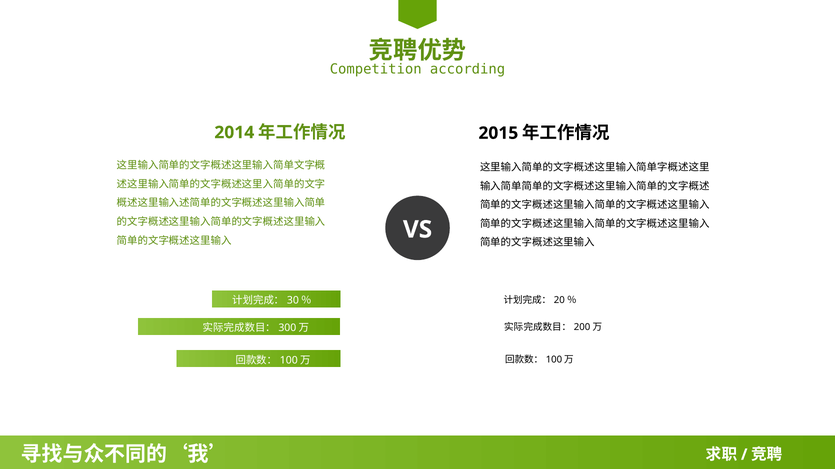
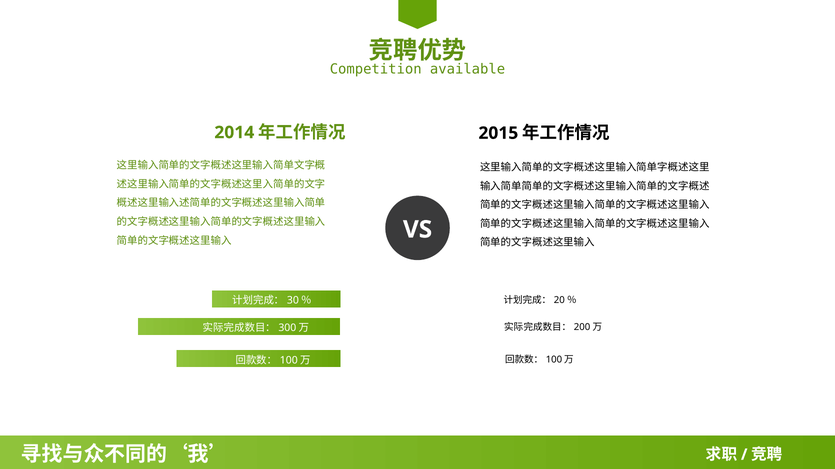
according: according -> available
